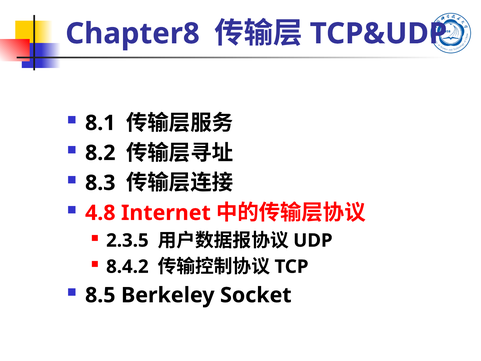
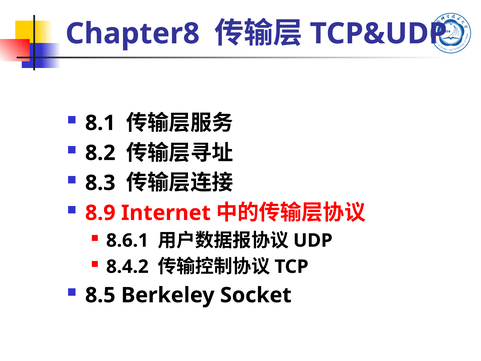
4.8: 4.8 -> 8.9
2.3.5: 2.3.5 -> 8.6.1
